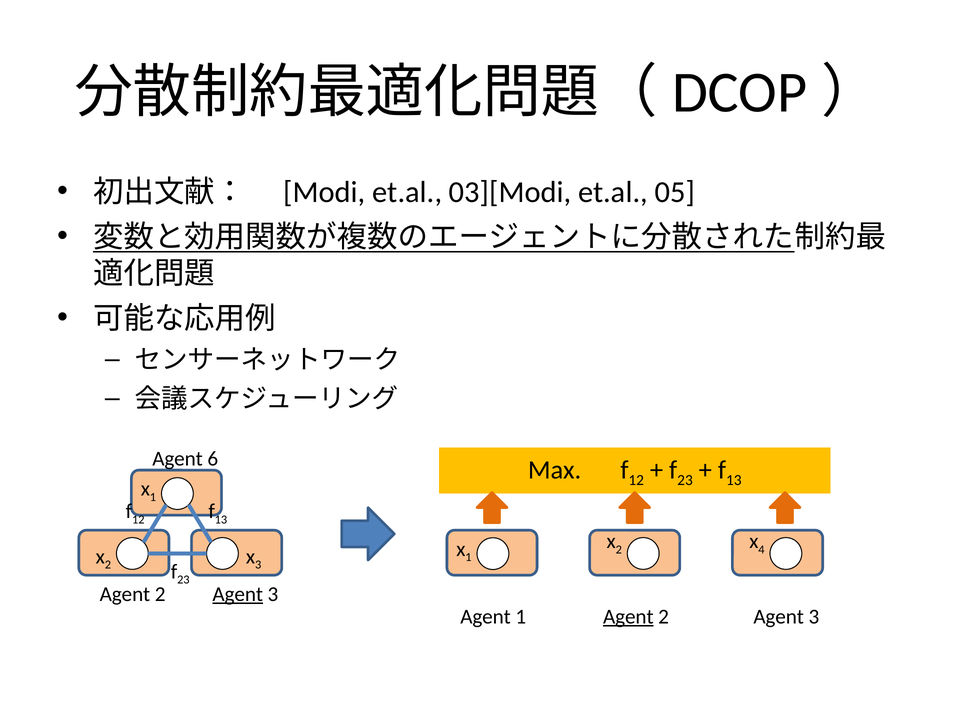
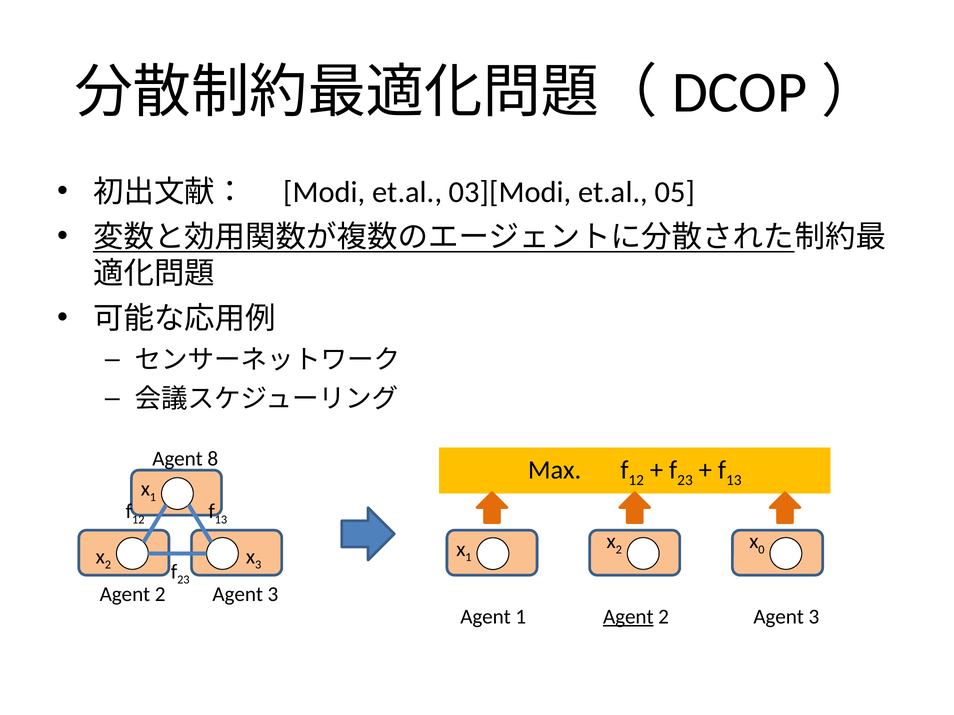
6: 6 -> 8
4: 4 -> 0
Agent at (238, 595) underline: present -> none
